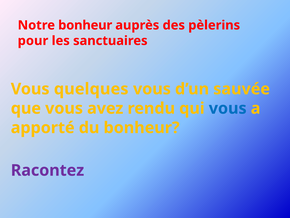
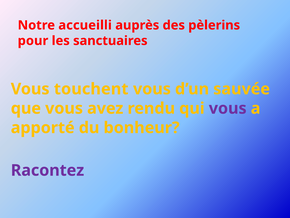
Notre bonheur: bonheur -> accueilli
quelques: quelques -> touchent
vous at (228, 108) colour: blue -> purple
